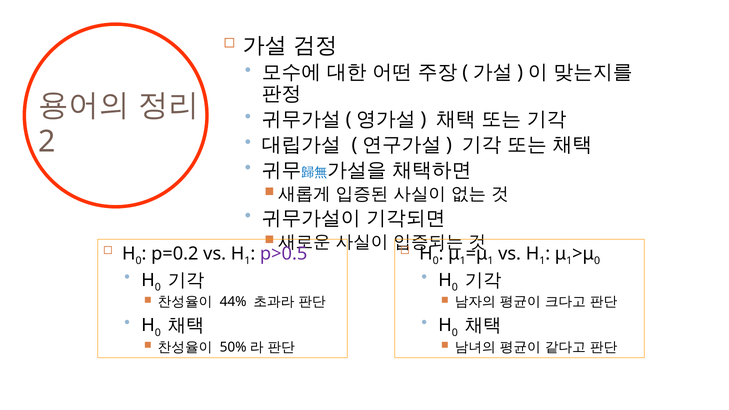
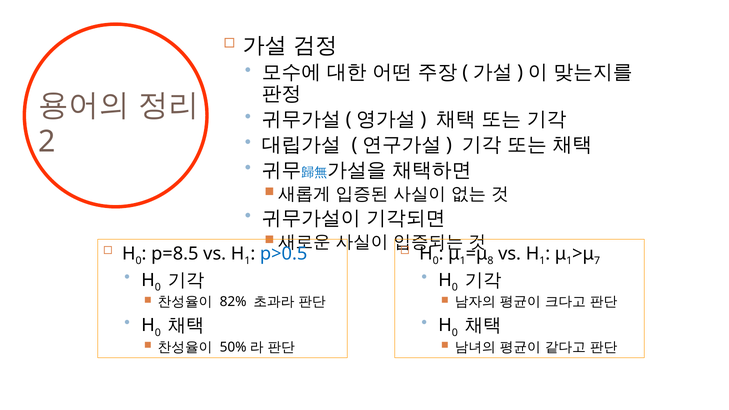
p=0.2: p=0.2 -> p=8.5
p>0.5 colour: purple -> blue
1 at (490, 261): 1 -> 8
0 at (597, 261): 0 -> 7
44%: 44% -> 82%
